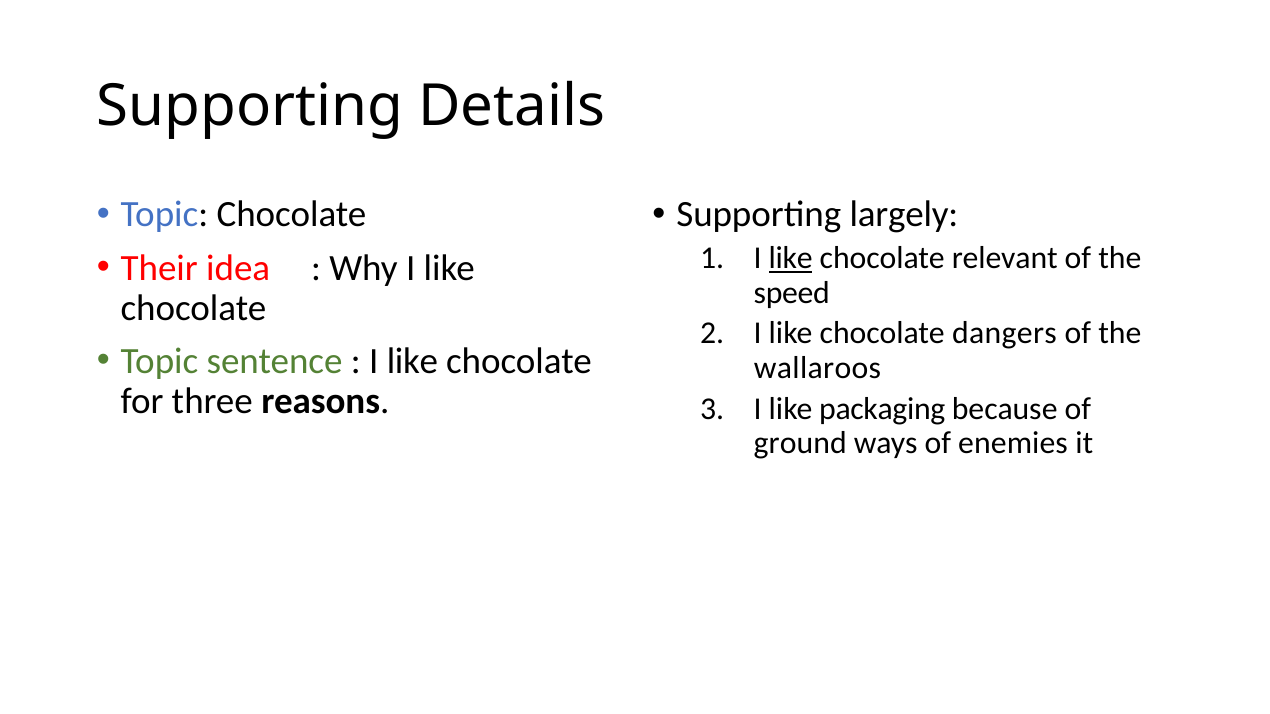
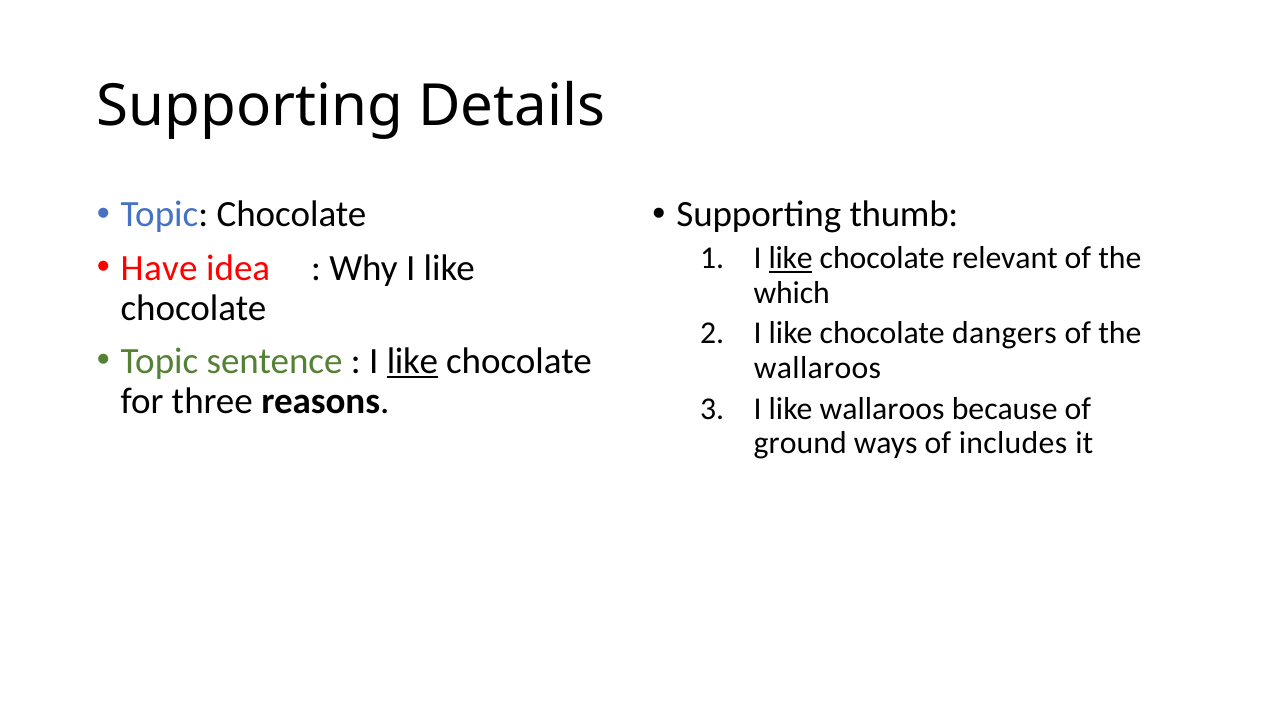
largely: largely -> thumb
Their: Their -> Have
speed: speed -> which
like at (412, 361) underline: none -> present
like packaging: packaging -> wallaroos
enemies: enemies -> includes
